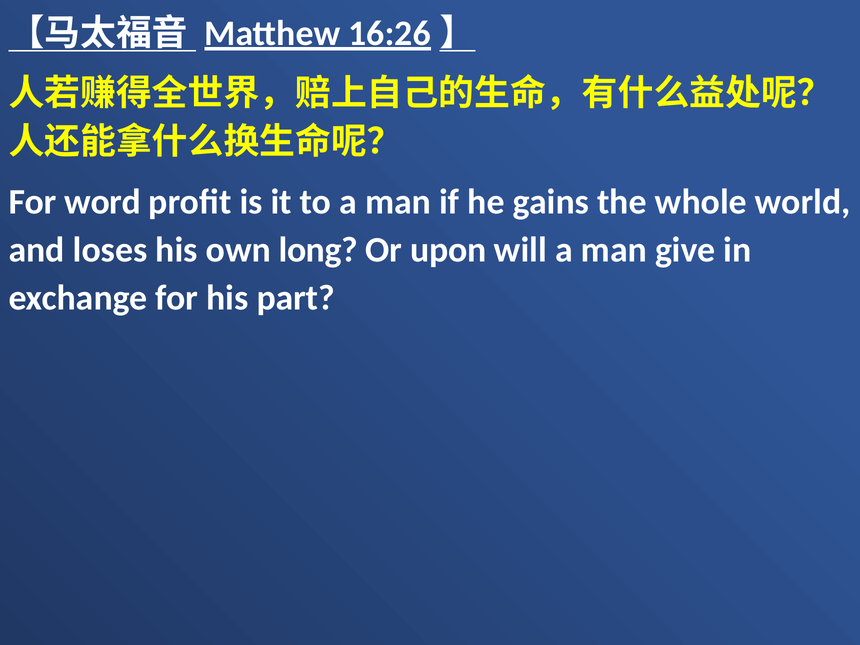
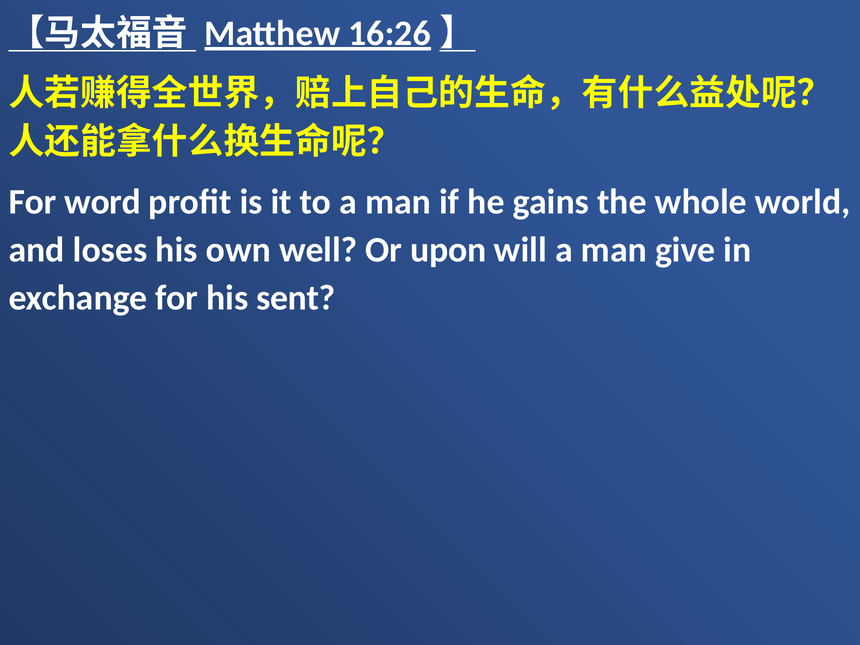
long: long -> well
part: part -> sent
